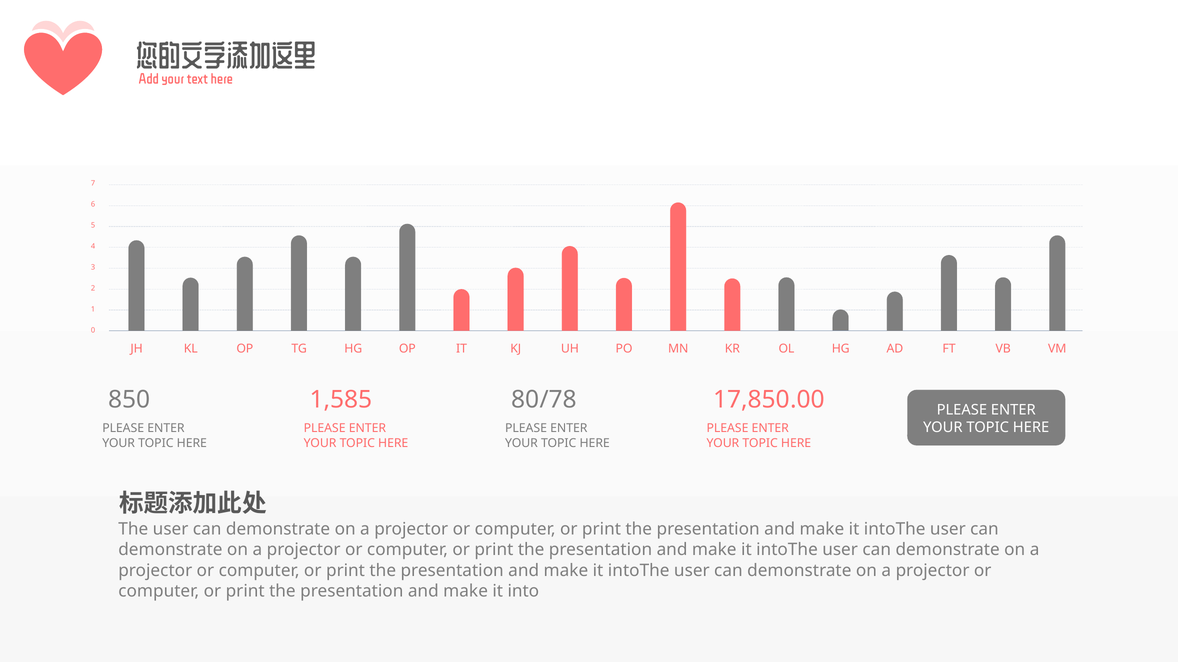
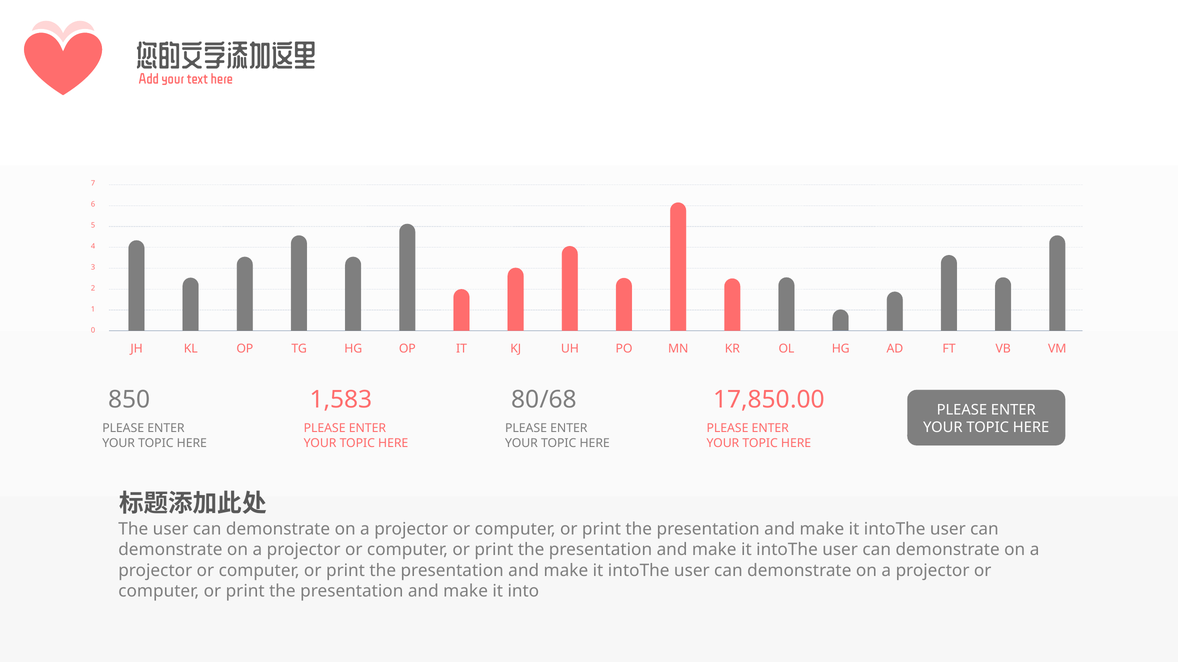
1,585: 1,585 -> 1,583
80/78: 80/78 -> 80/68
